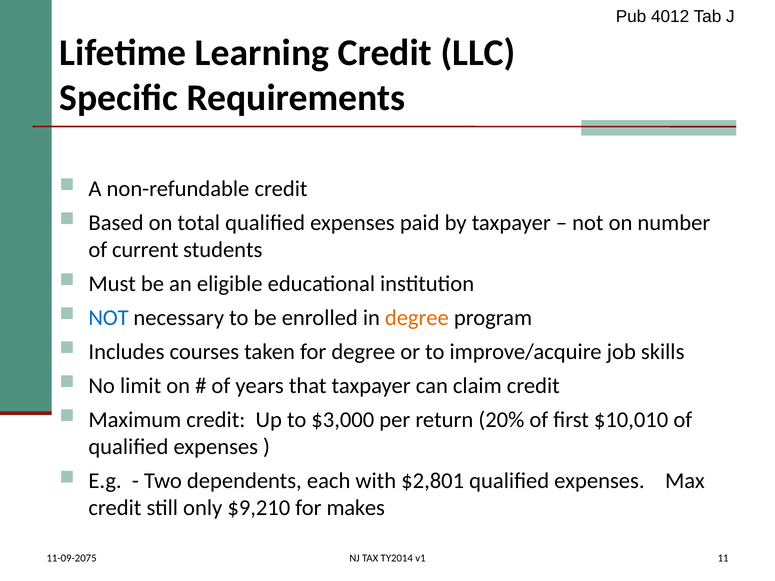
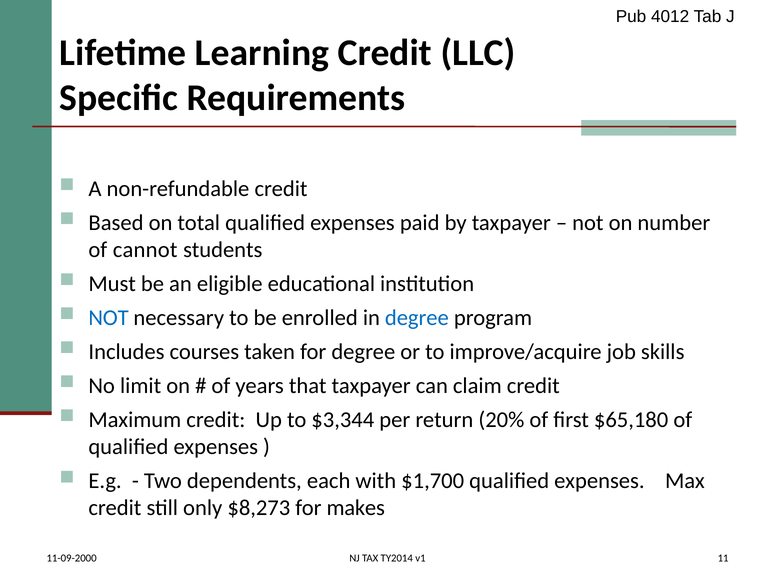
current: current -> cannot
degree at (417, 318) colour: orange -> blue
$3,000: $3,000 -> $3,344
$10,010: $10,010 -> $65,180
$2,801: $2,801 -> $1,700
$9,210: $9,210 -> $8,273
11-09-2075: 11-09-2075 -> 11-09-2000
